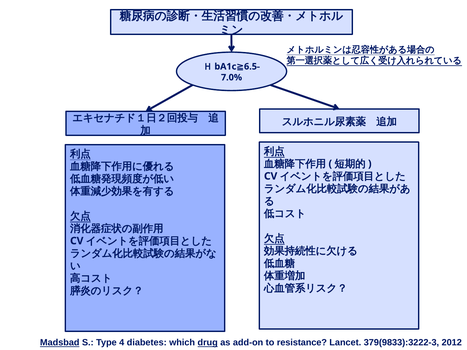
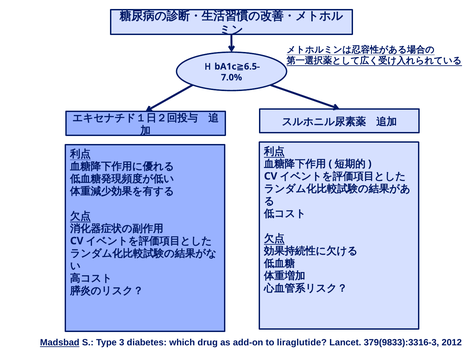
4: 4 -> 3
drug underline: present -> none
resistance: resistance -> liraglutide
379(9833):3222-3: 379(9833):3222-3 -> 379(9833):3316-3
